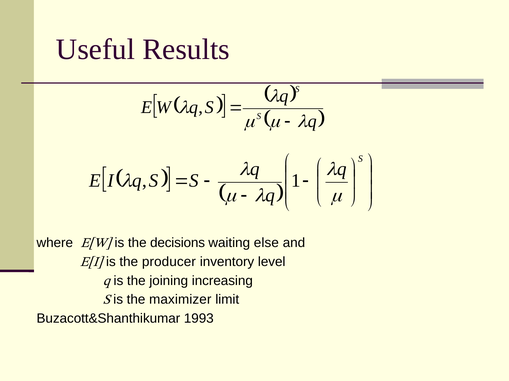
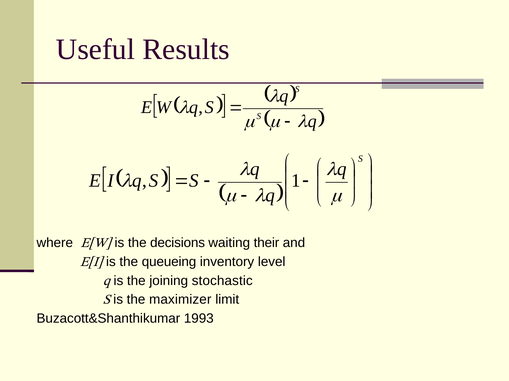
else: else -> their
producer: producer -> queueing
increasing: increasing -> stochastic
